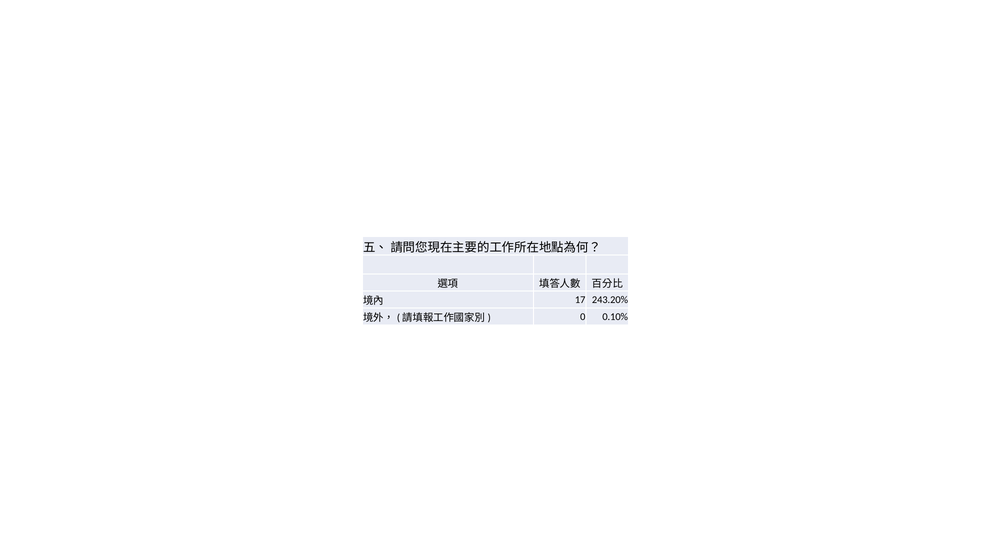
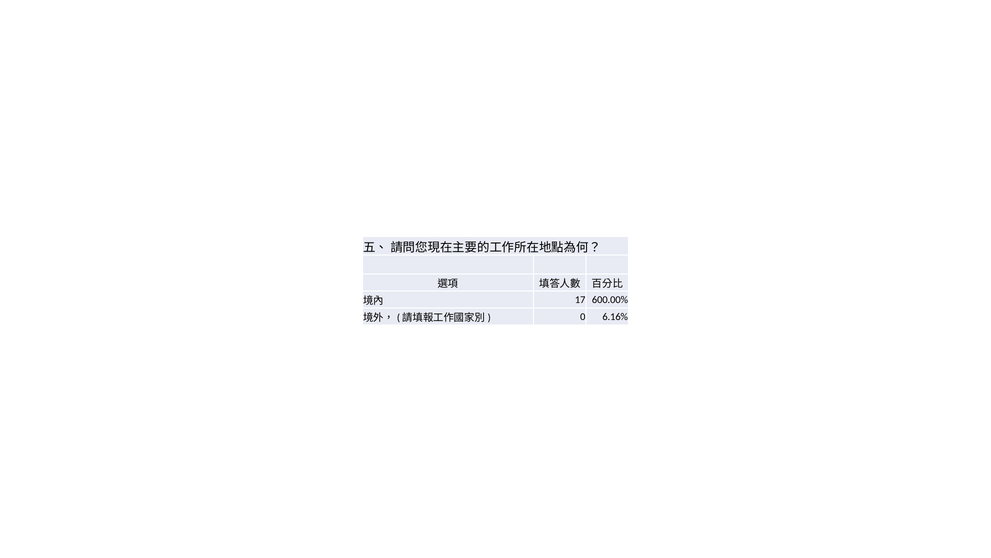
243.20%: 243.20% -> 600.00%
0.10%: 0.10% -> 6.16%
